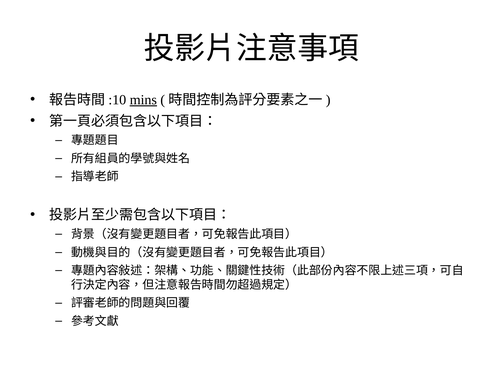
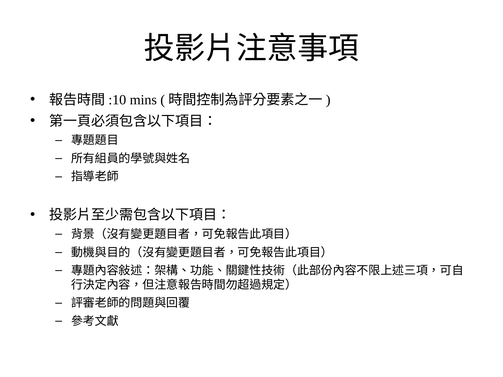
mins underline: present -> none
